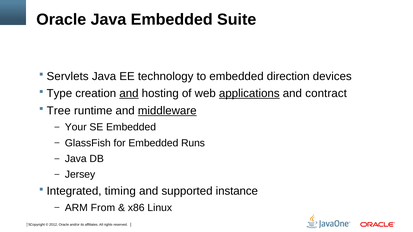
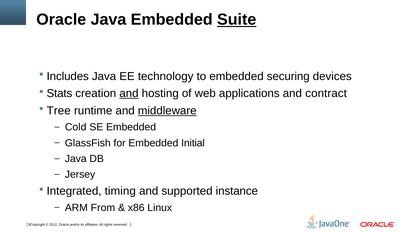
Suite underline: none -> present
Servlets: Servlets -> Includes
direction: direction -> securing
Type: Type -> Stats
applications underline: present -> none
Your: Your -> Cold
Runs: Runs -> Initial
